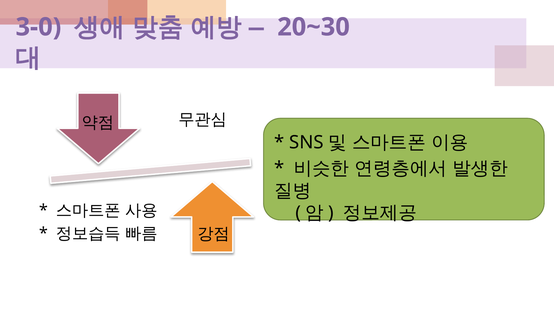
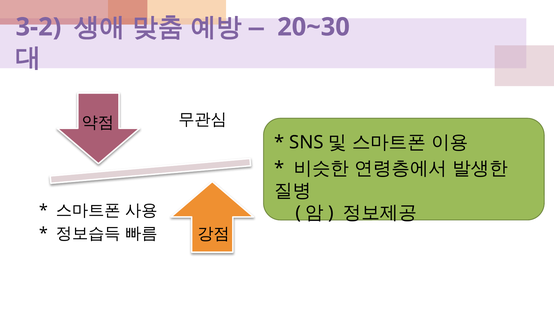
3-0: 3-0 -> 3-2
